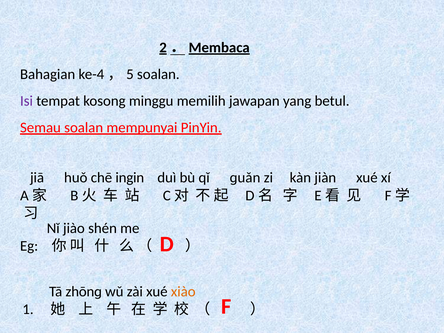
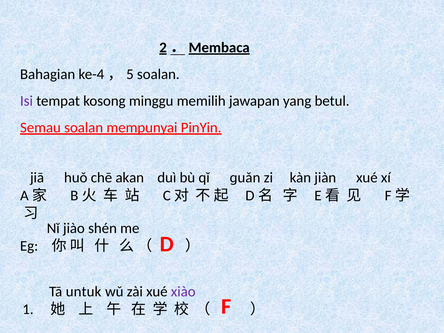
ingin: ingin -> akan
zhōnɡ: zhōnɡ -> untuk
xiào colour: orange -> purple
